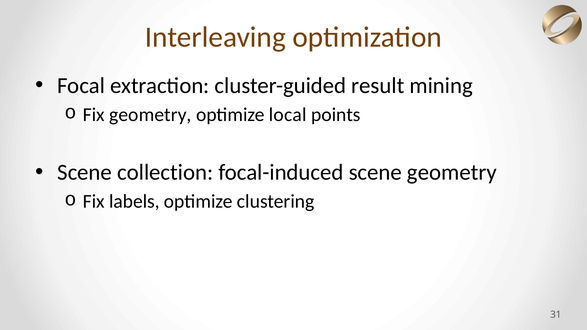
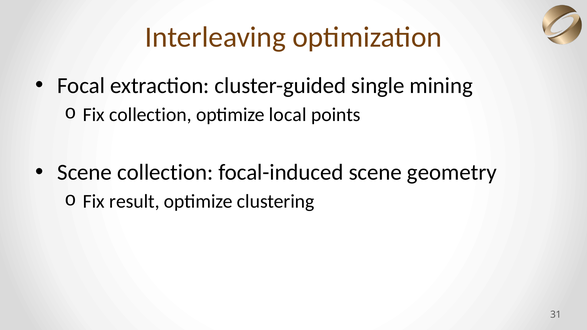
result: result -> single
Fix geometry: geometry -> collection
labels: labels -> result
